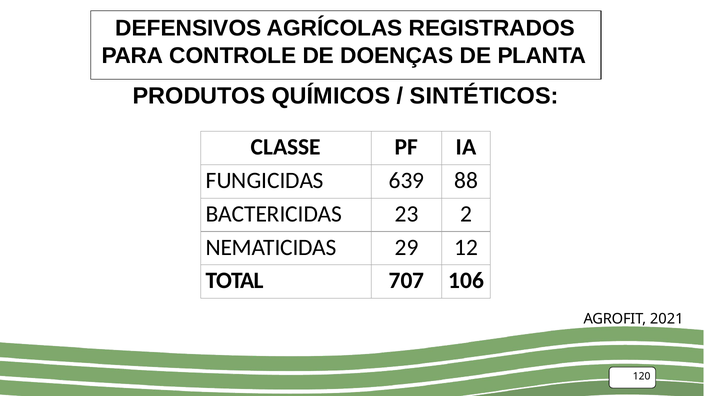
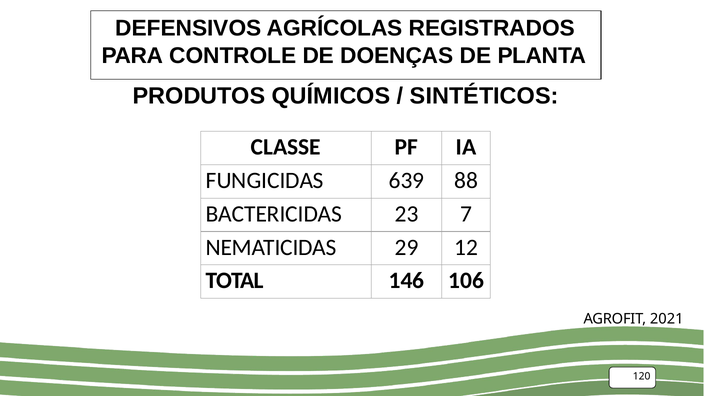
2: 2 -> 7
707: 707 -> 146
